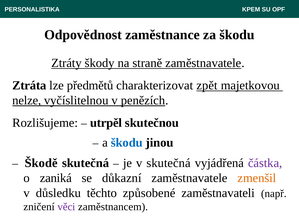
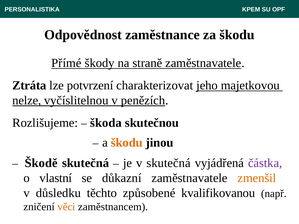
Ztráty: Ztráty -> Přímé
předmětů: předmětů -> potvrzení
zpět: zpět -> jeho
utrpěl: utrpěl -> škoda
škodu at (127, 143) colour: blue -> orange
zaniká: zaniká -> vlastní
zaměstnavateli: zaměstnavateli -> kvalifikovanou
věci colour: purple -> orange
